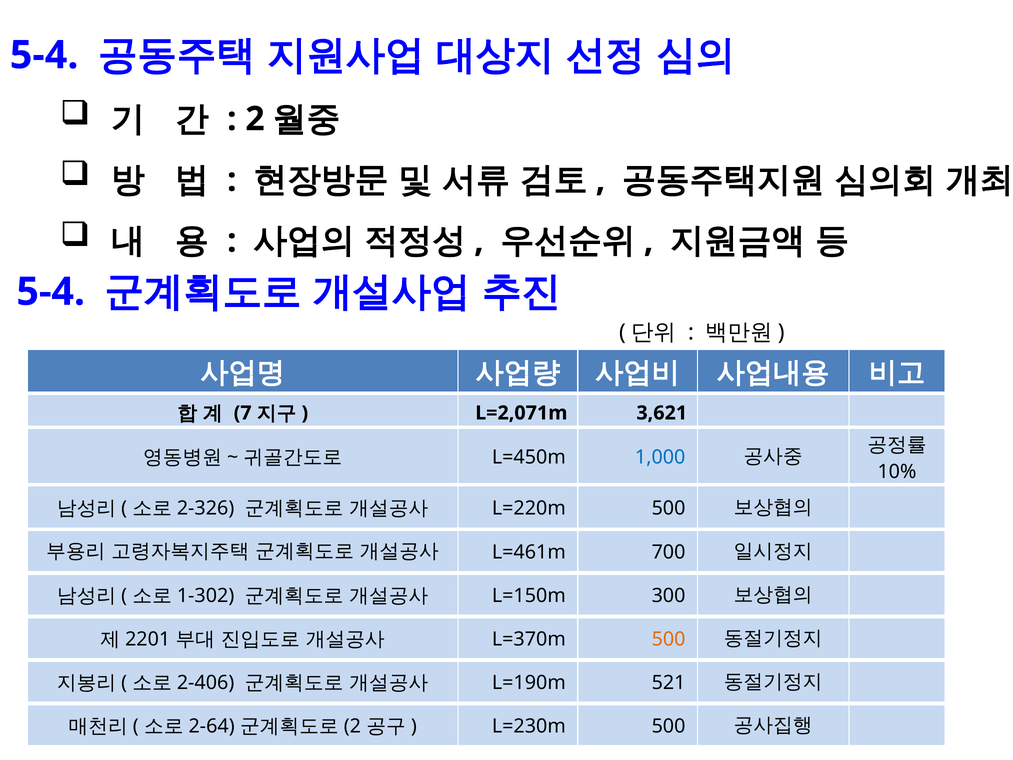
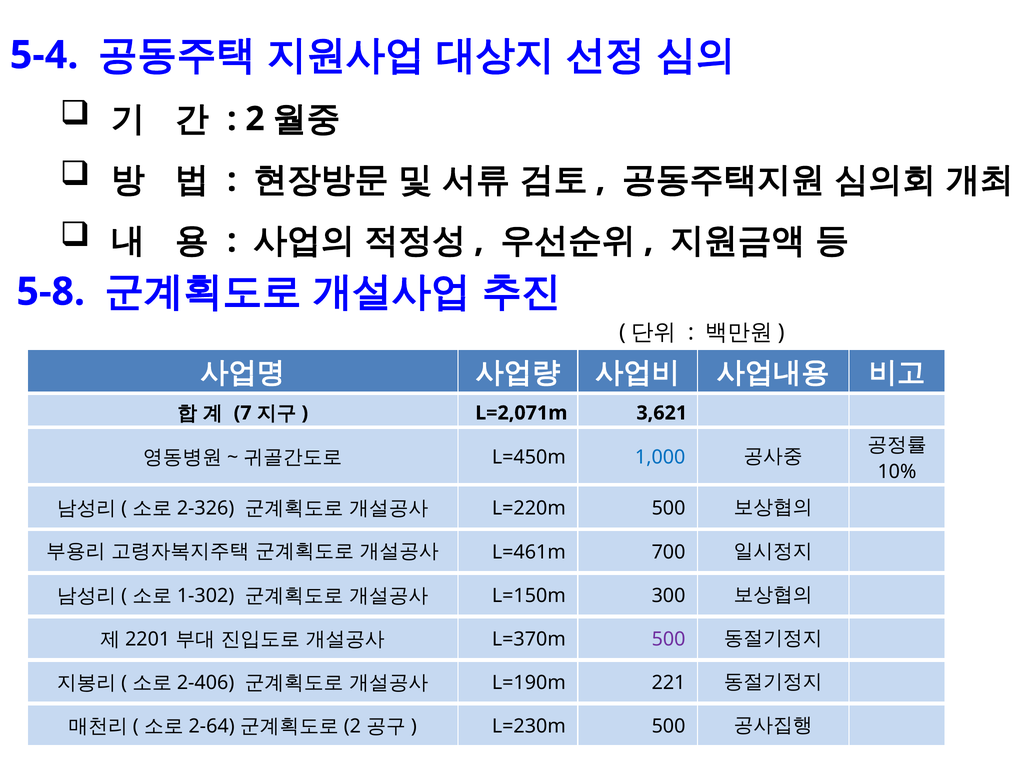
5-4 at (51, 292): 5-4 -> 5-8
500 at (669, 639) colour: orange -> purple
521: 521 -> 221
